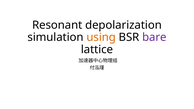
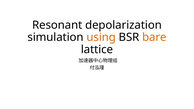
bare colour: purple -> orange
